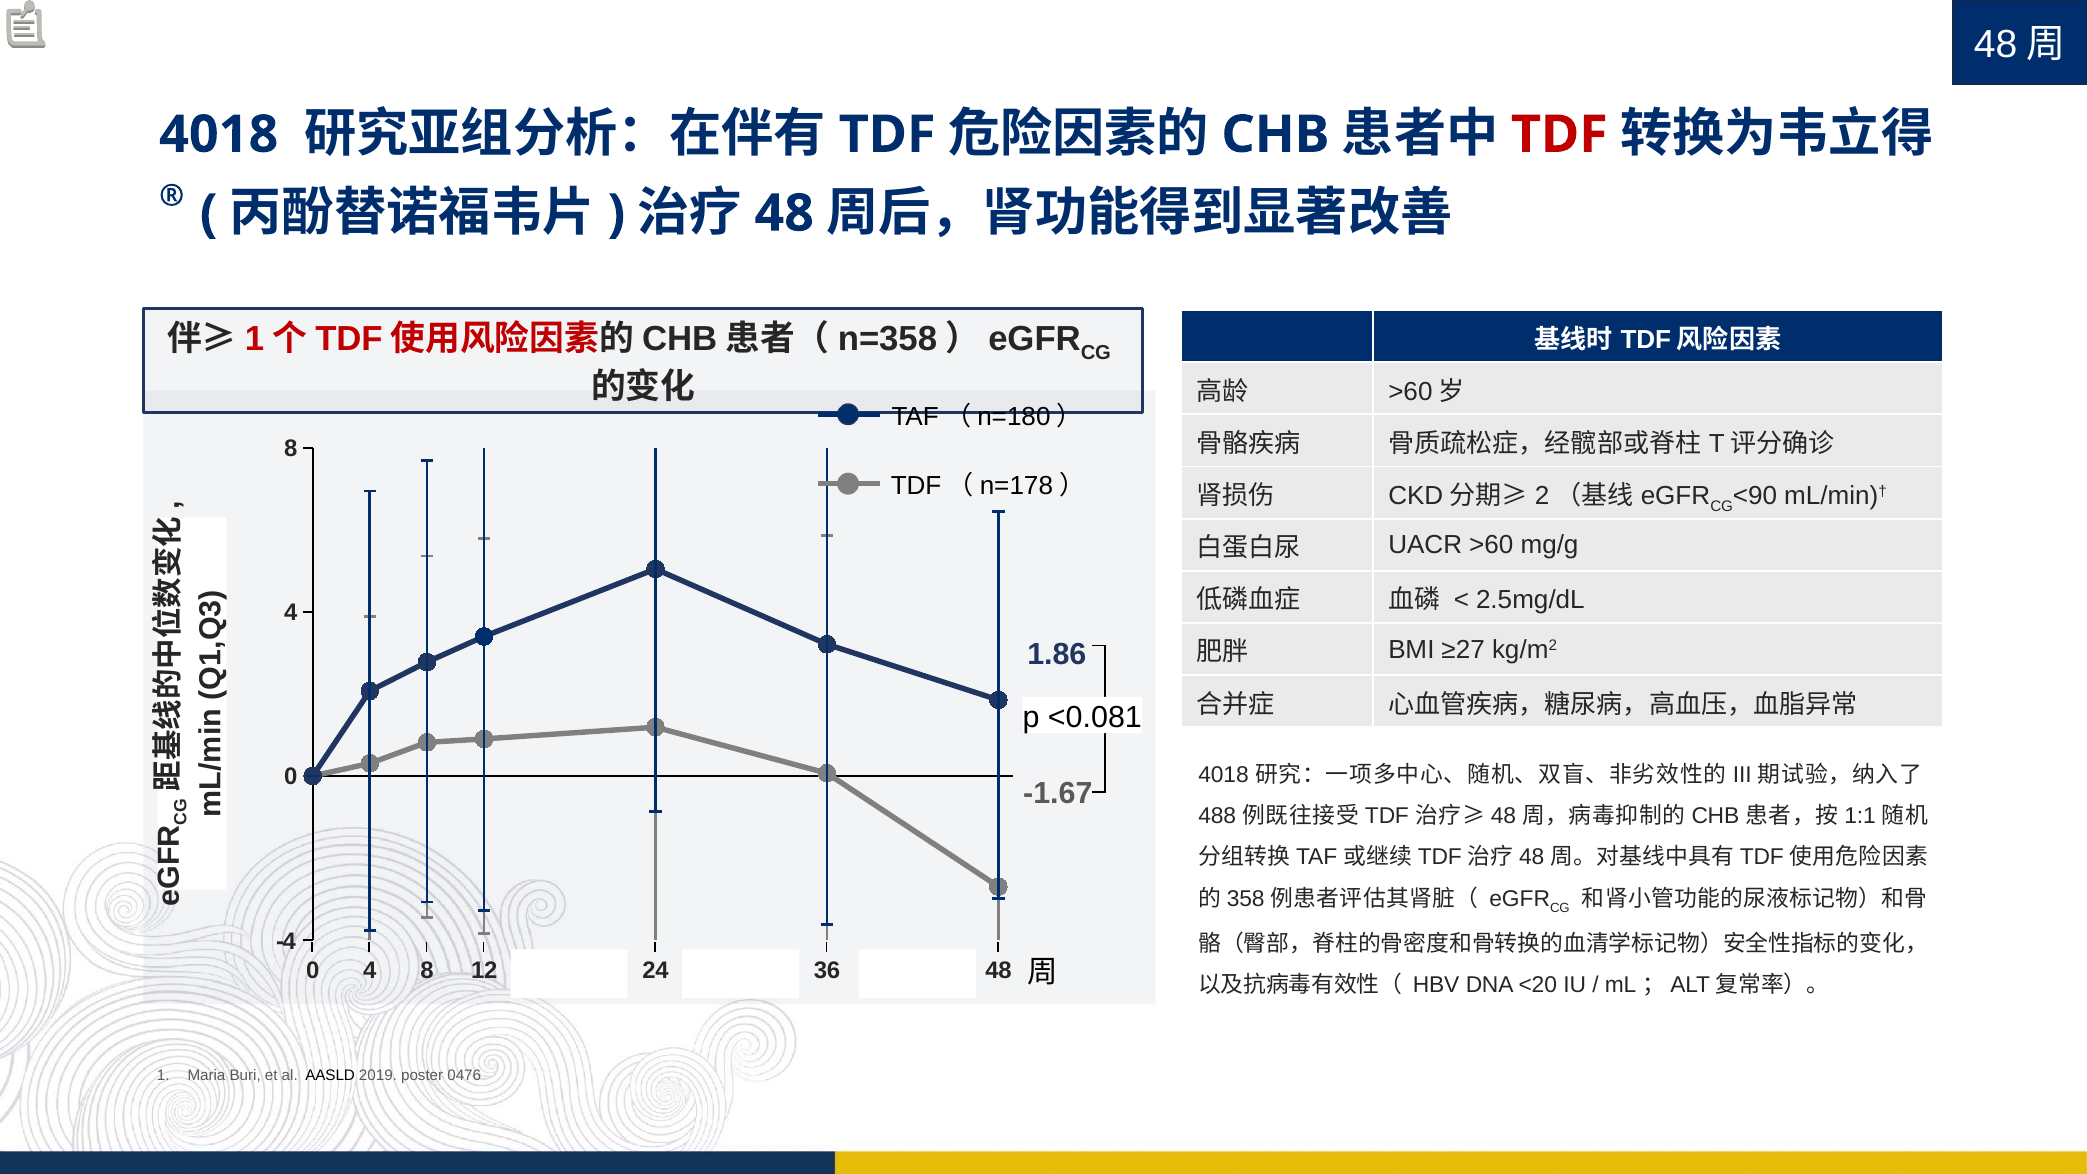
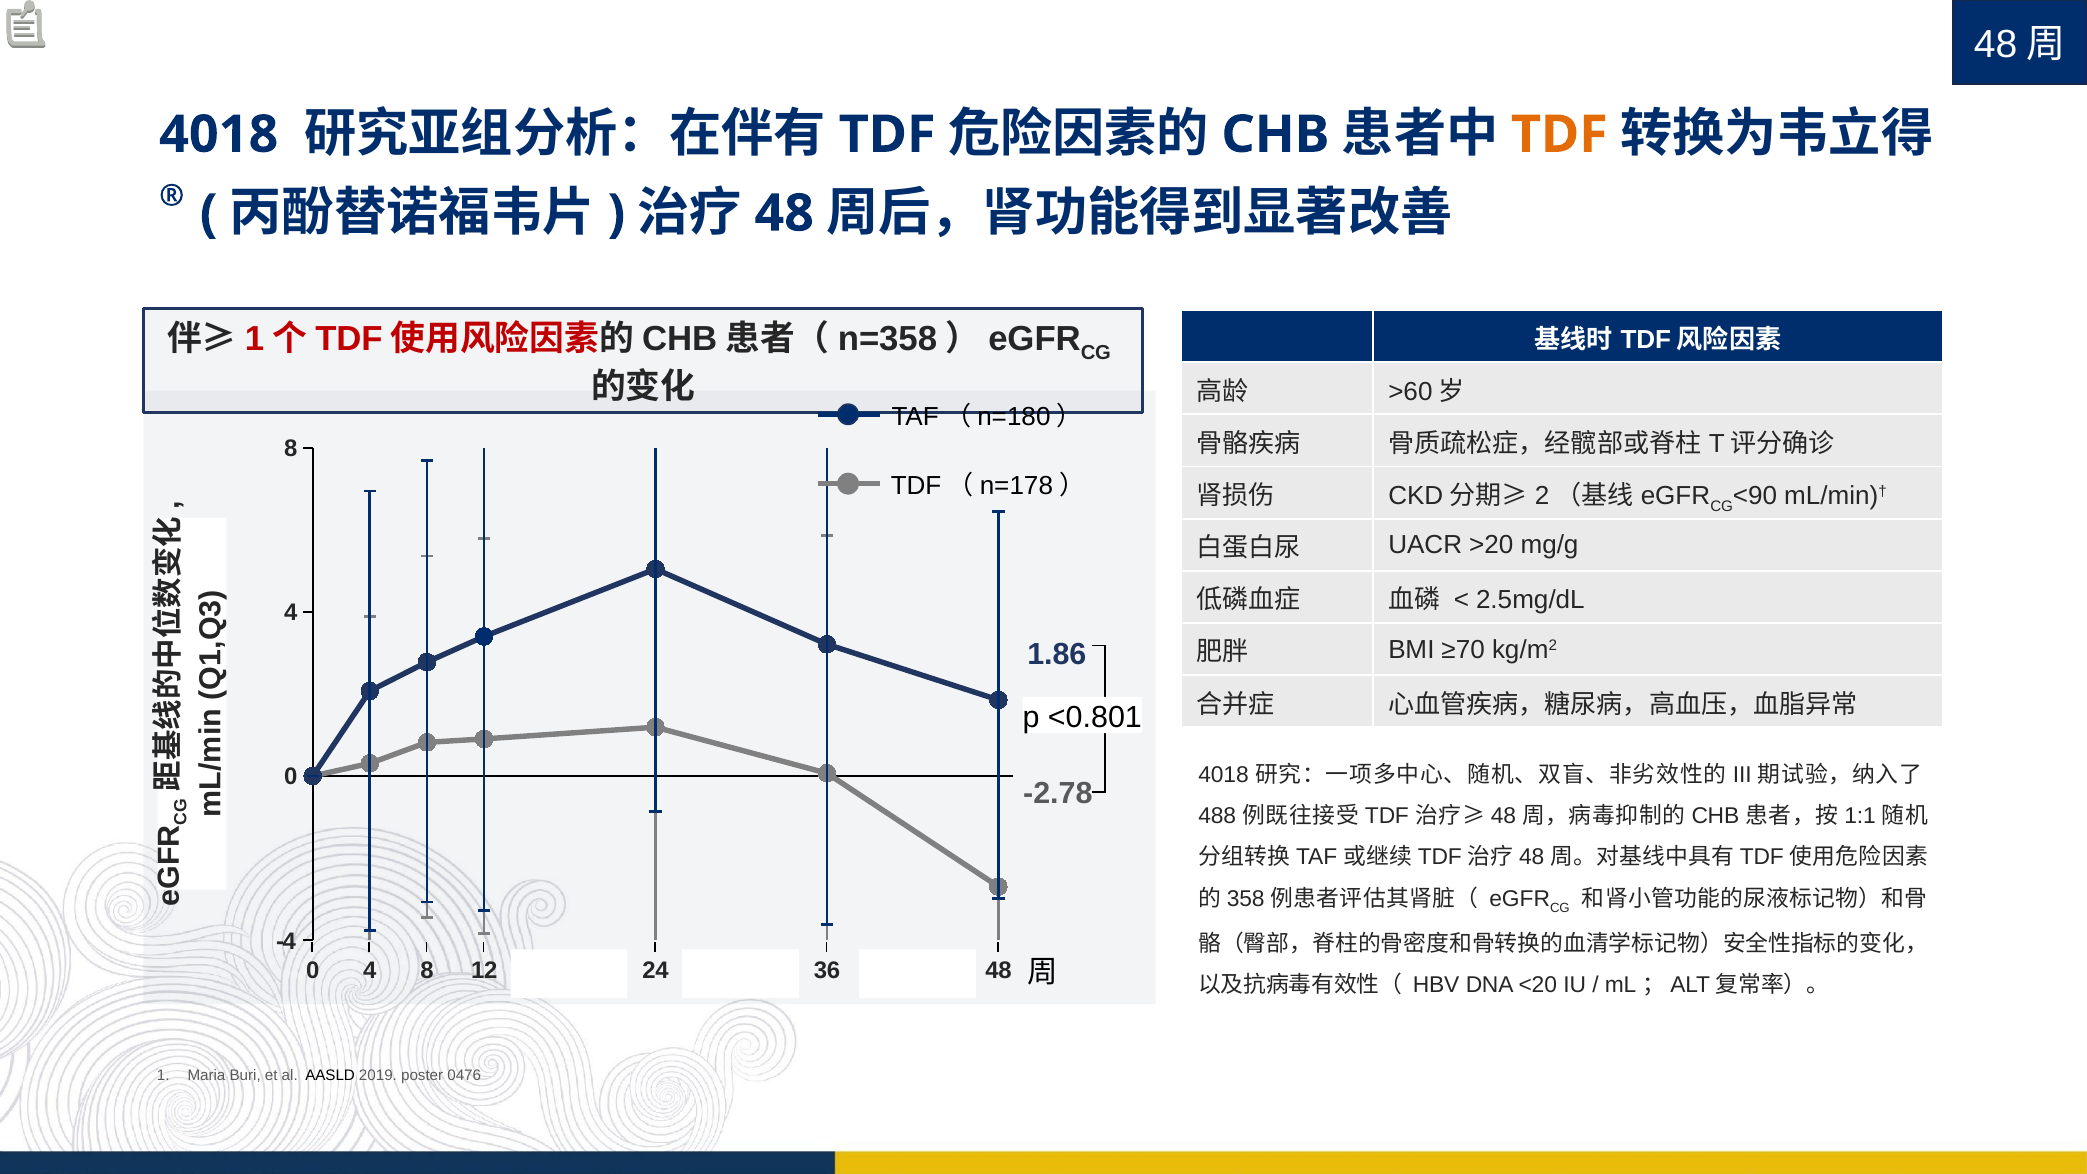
TDF at (1559, 135) colour: red -> orange
>60: >60 -> >20
≥27: ≥27 -> ≥70
<0.081: <0.081 -> <0.801
-1.67: -1.67 -> -2.78
